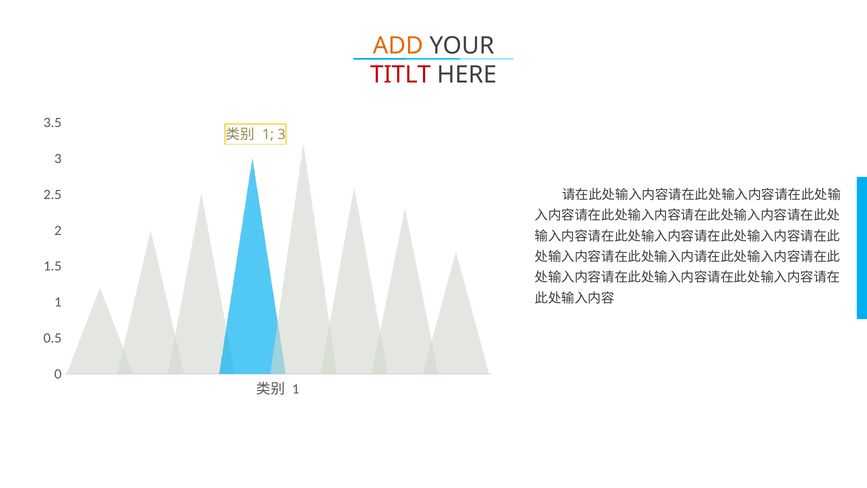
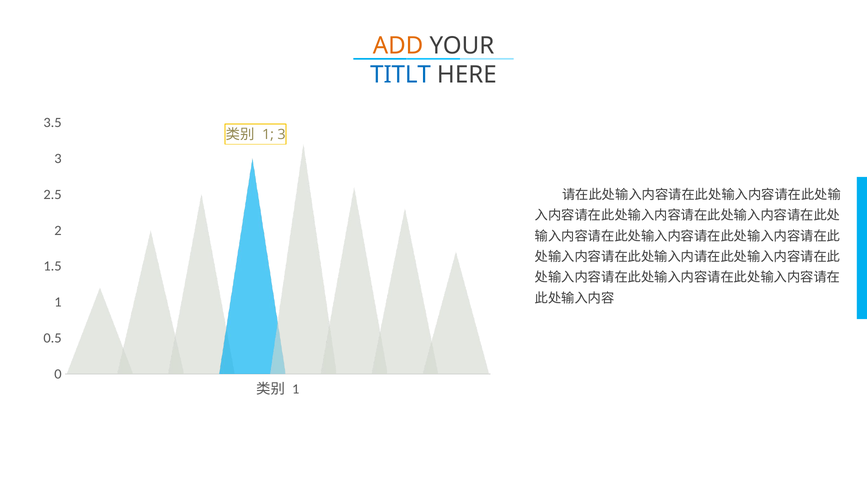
TITLT colour: red -> blue
